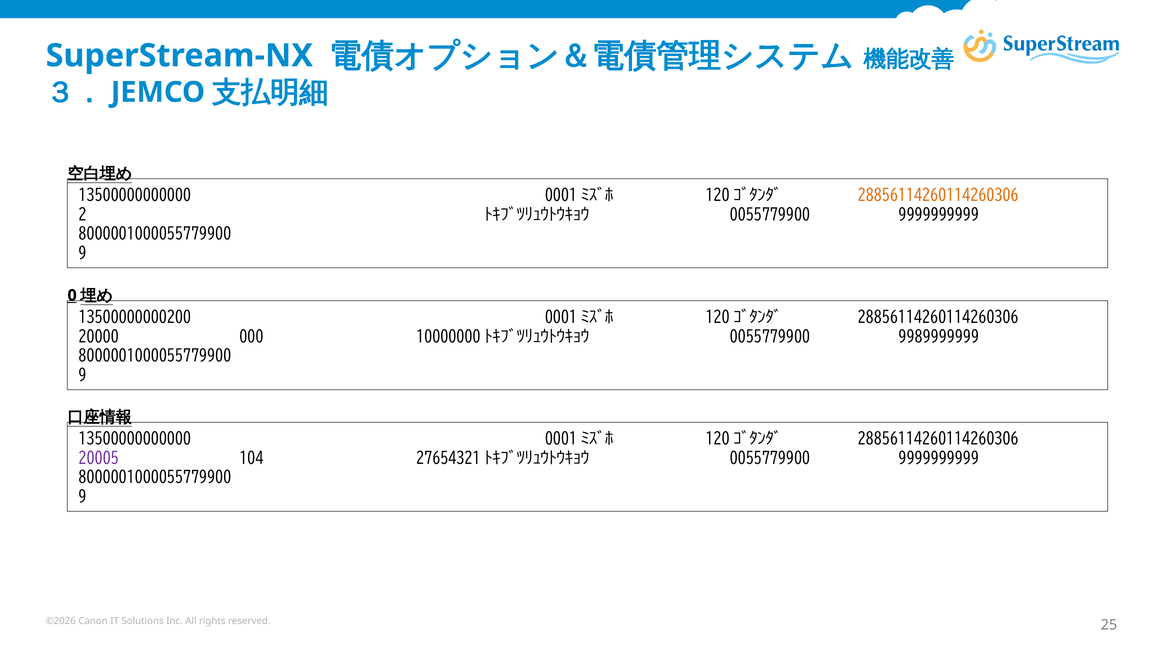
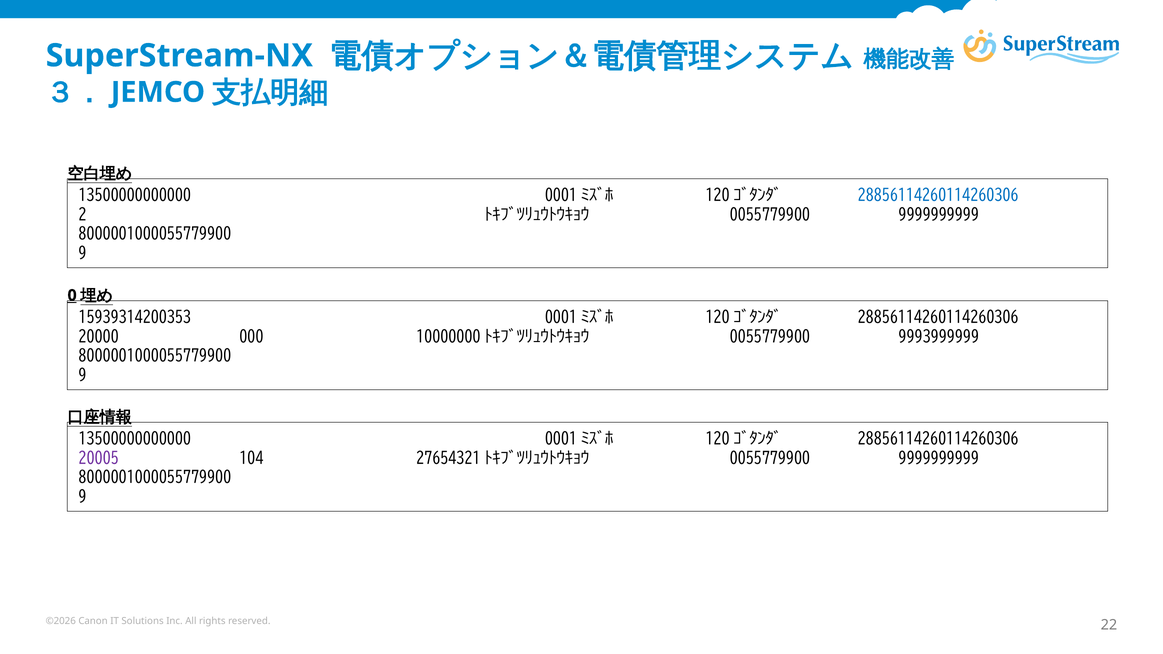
28856114260114260306 at (938, 195) colour: orange -> blue
13500000000200: 13500000000200 -> 15939314200353
9989999999: 9989999999 -> 9993999999
25: 25 -> 22
